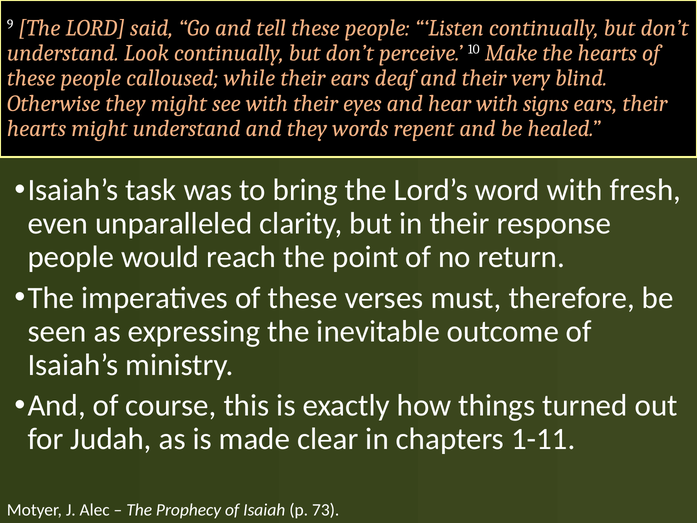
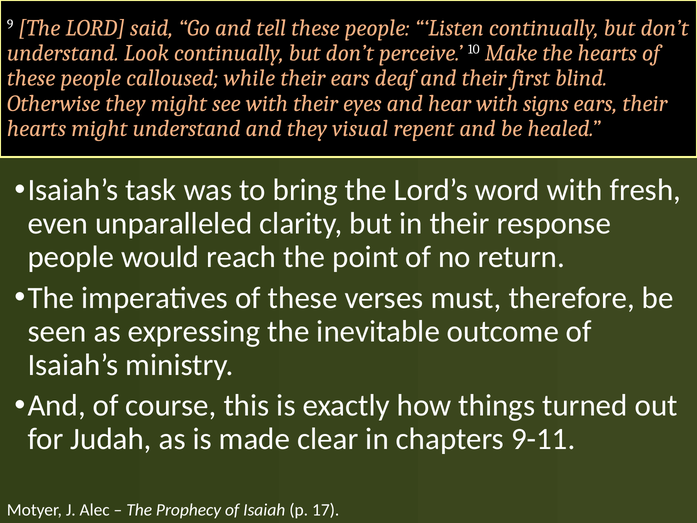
very: very -> first
words: words -> visual
1-11: 1-11 -> 9-11
73: 73 -> 17
